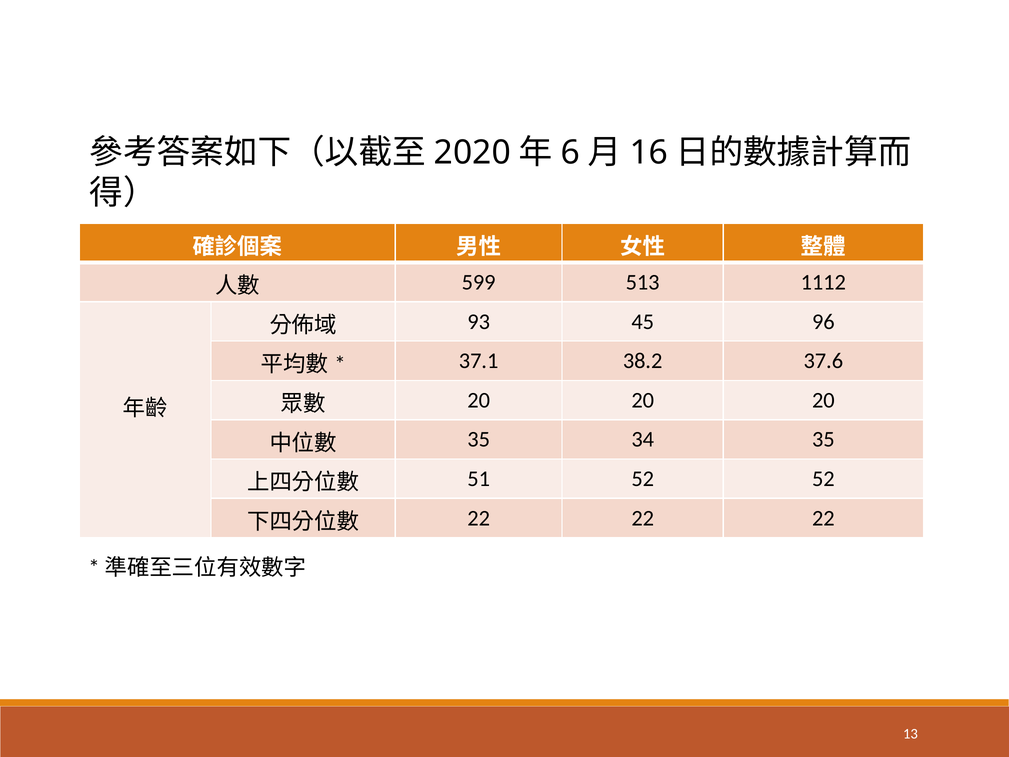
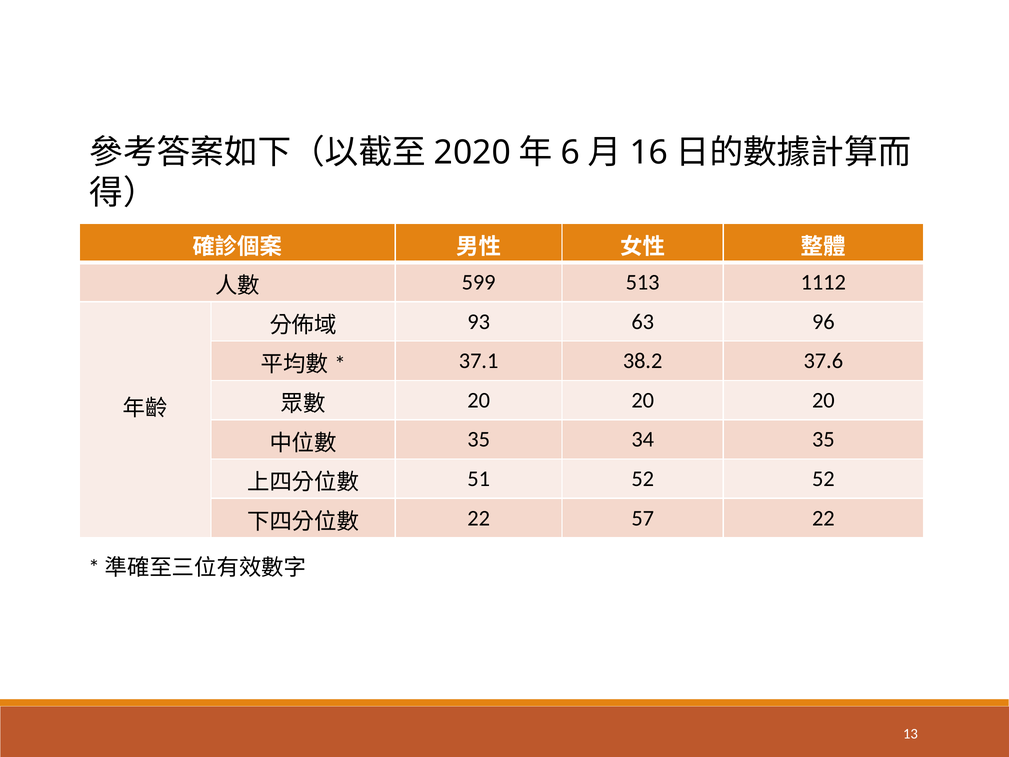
45: 45 -> 63
22 at (643, 518): 22 -> 57
